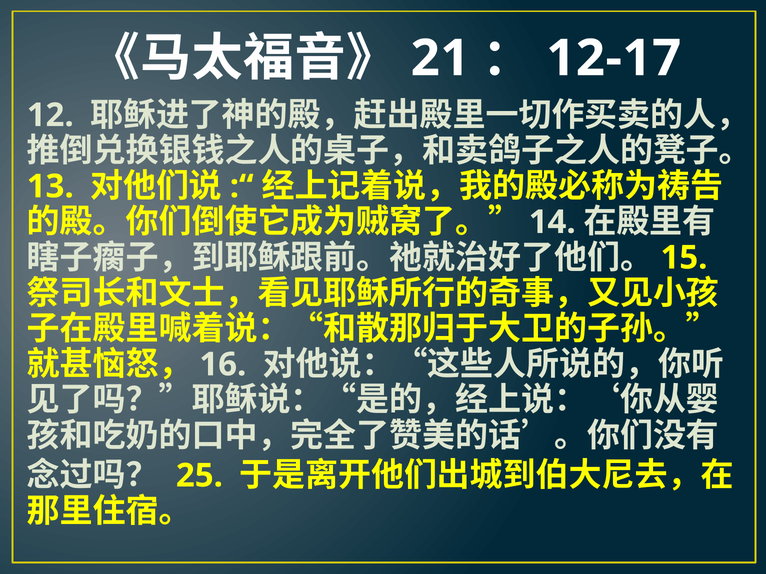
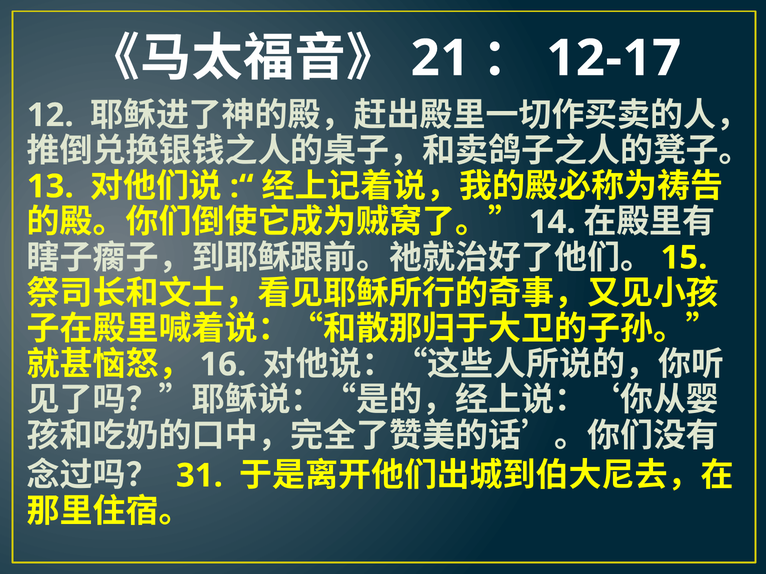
25: 25 -> 31
